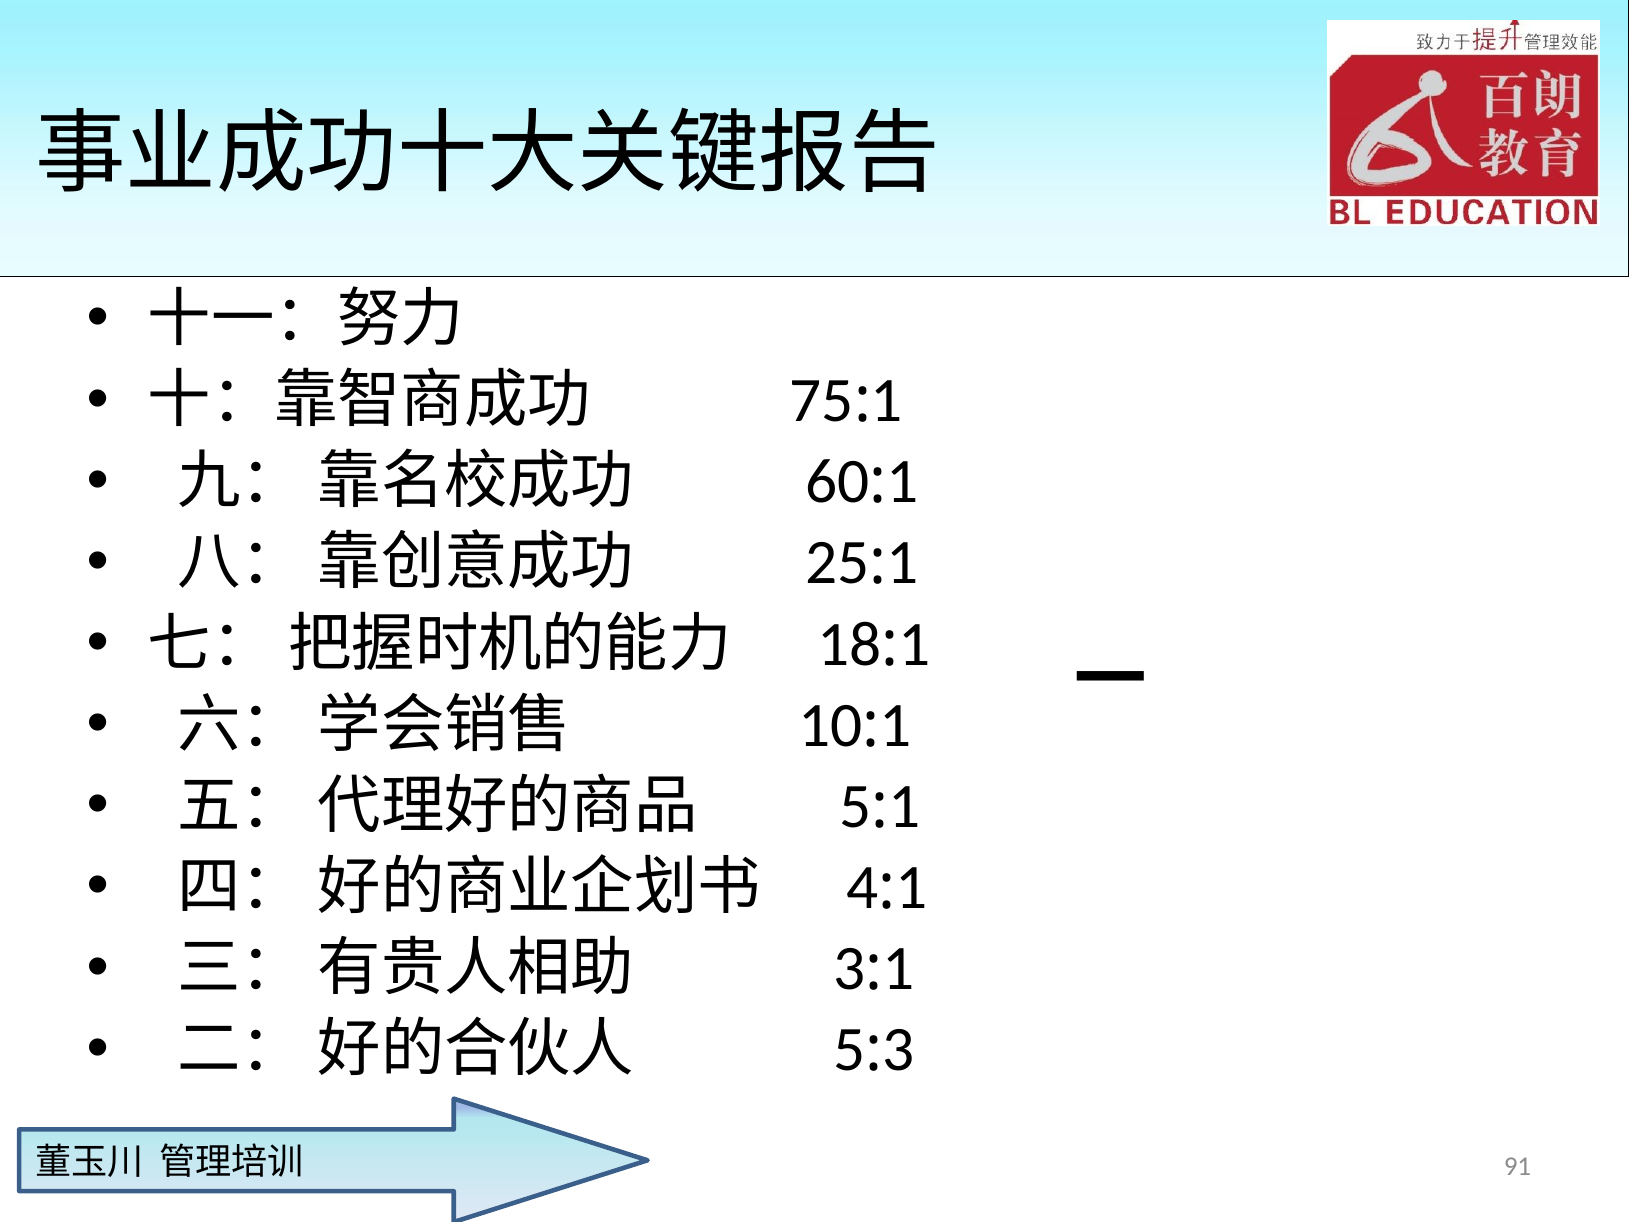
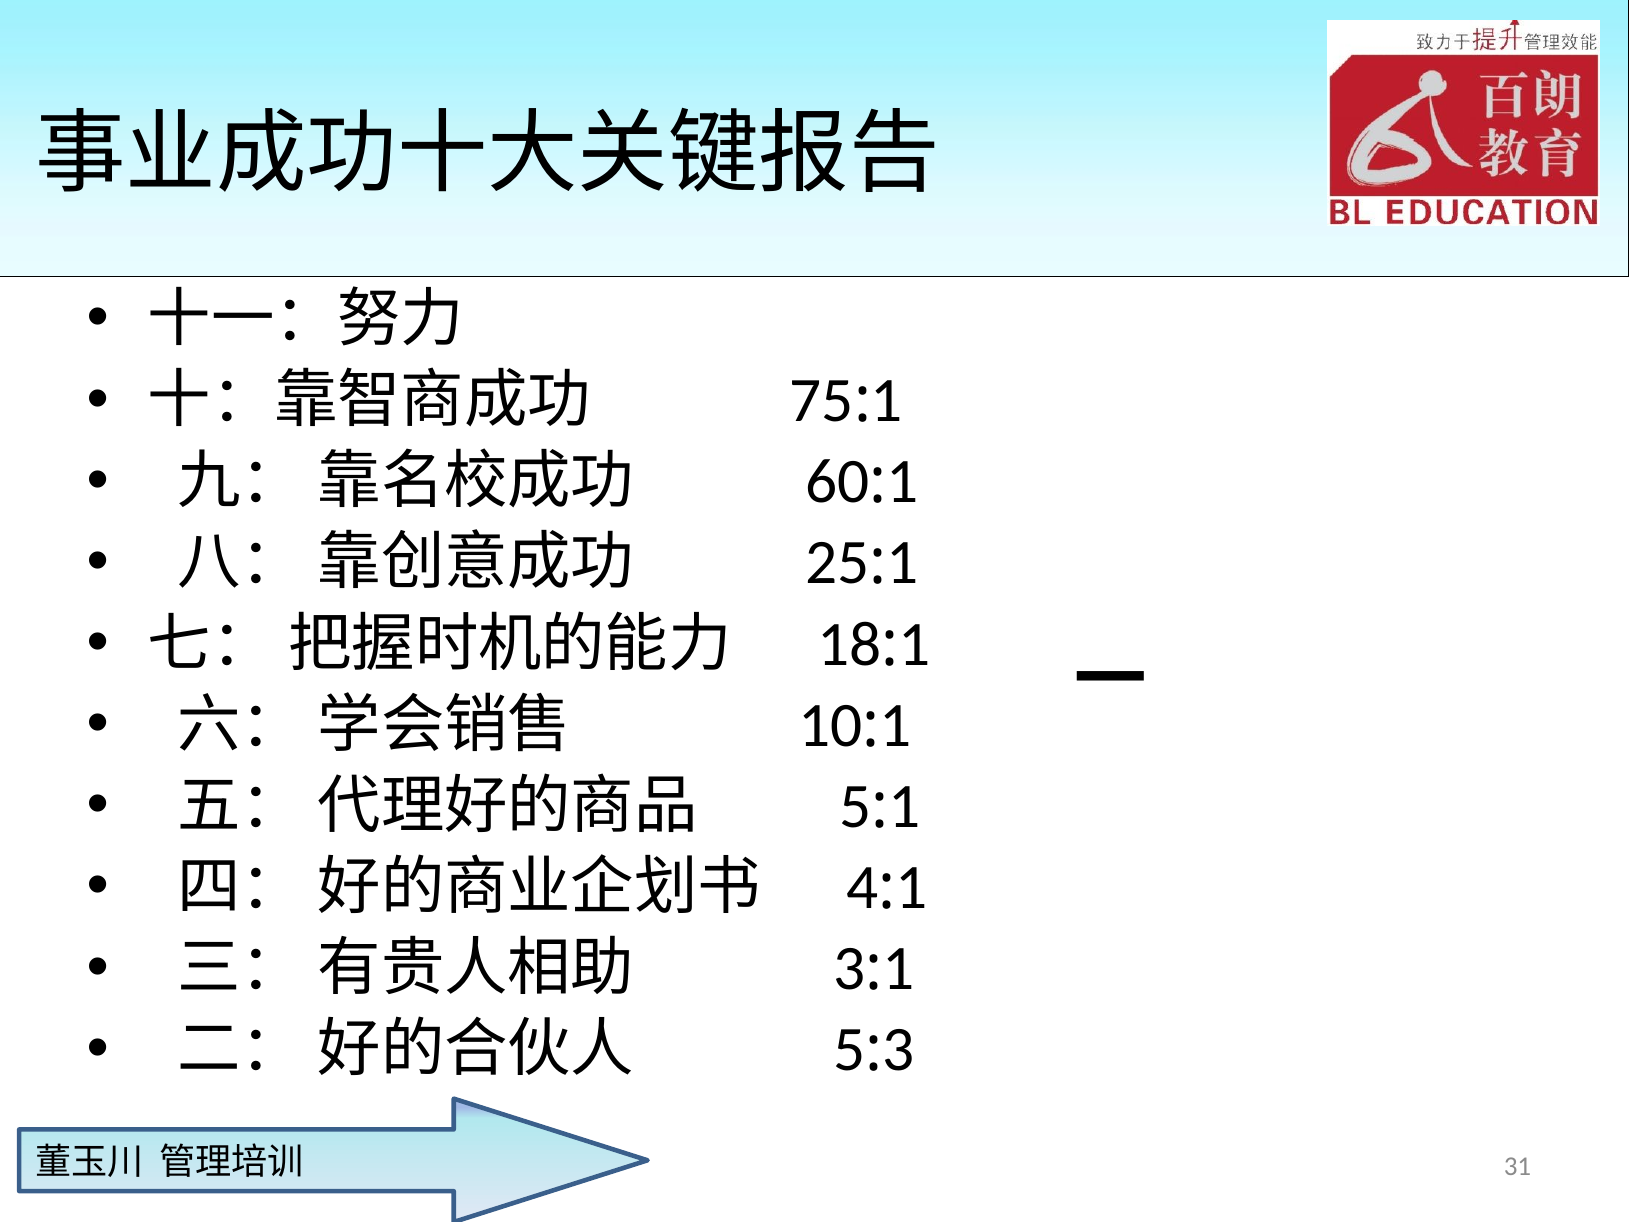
91: 91 -> 31
